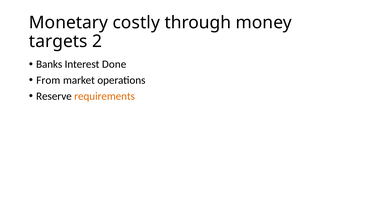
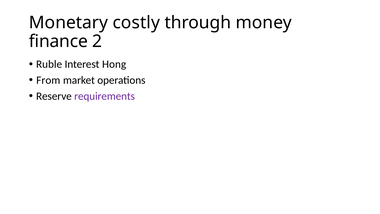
targets: targets -> finance
Banks: Banks -> Ruble
Done: Done -> Hong
requirements colour: orange -> purple
